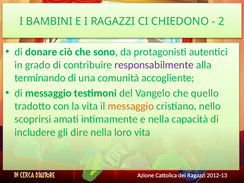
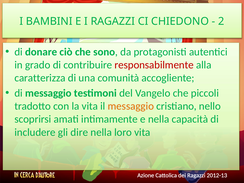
responsabilmente colour: purple -> red
terminando: terminando -> caratterizza
quello: quello -> piccoli
